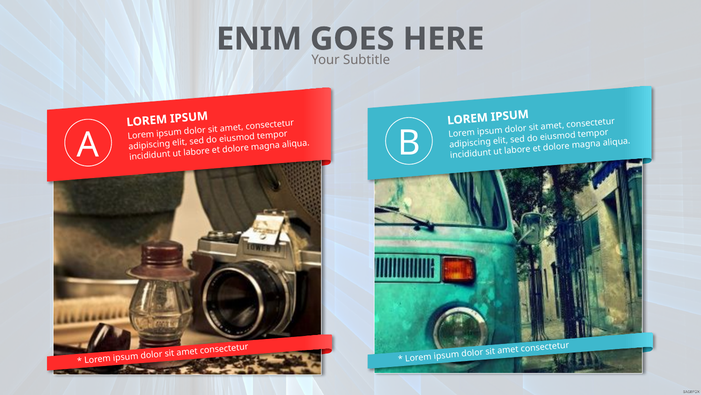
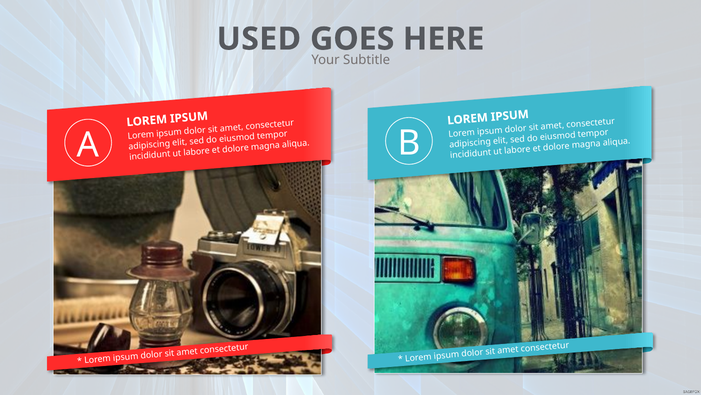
ENIM: ENIM -> USED
